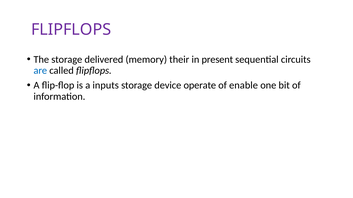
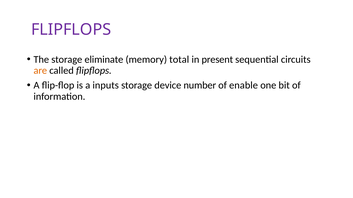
delivered: delivered -> eliminate
their: their -> total
are colour: blue -> orange
operate: operate -> number
